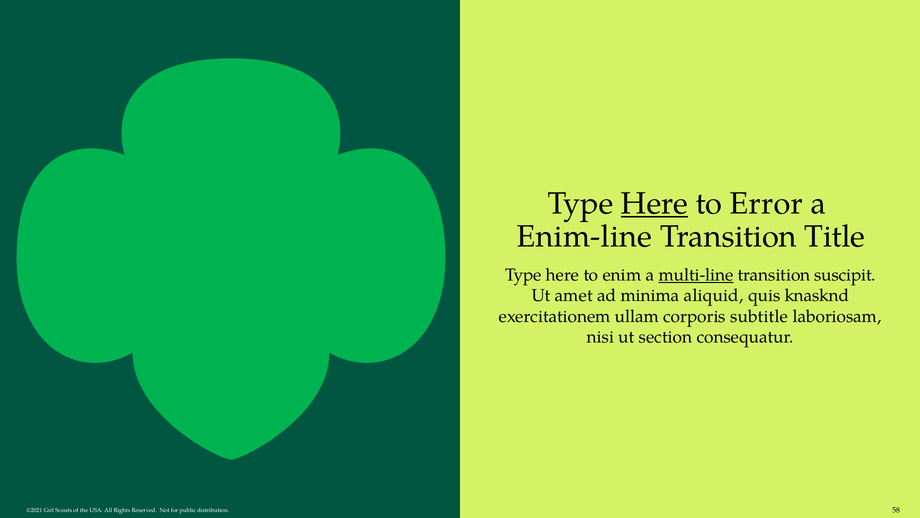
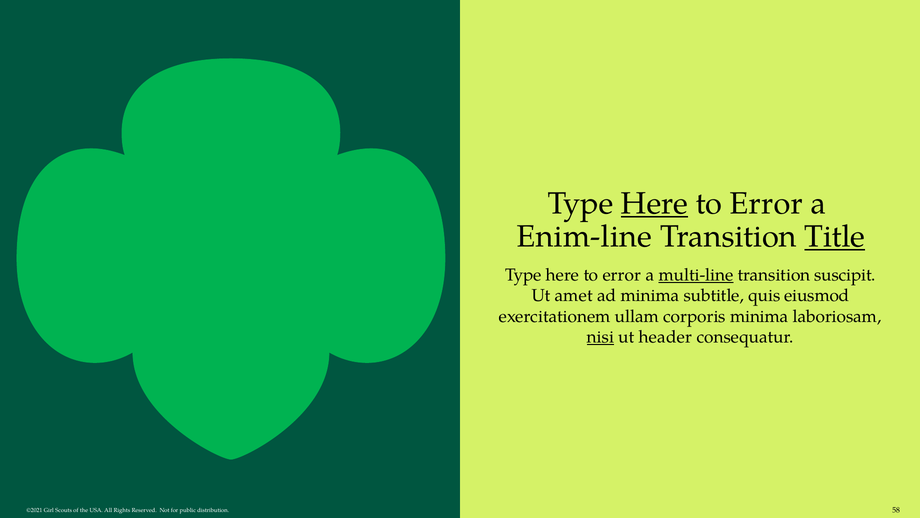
Title underline: none -> present
enim at (622, 275): enim -> error
aliquid: aliquid -> subtitle
knasknd: knasknd -> eiusmod
corporis subtitle: subtitle -> minima
nisi underline: none -> present
section: section -> header
